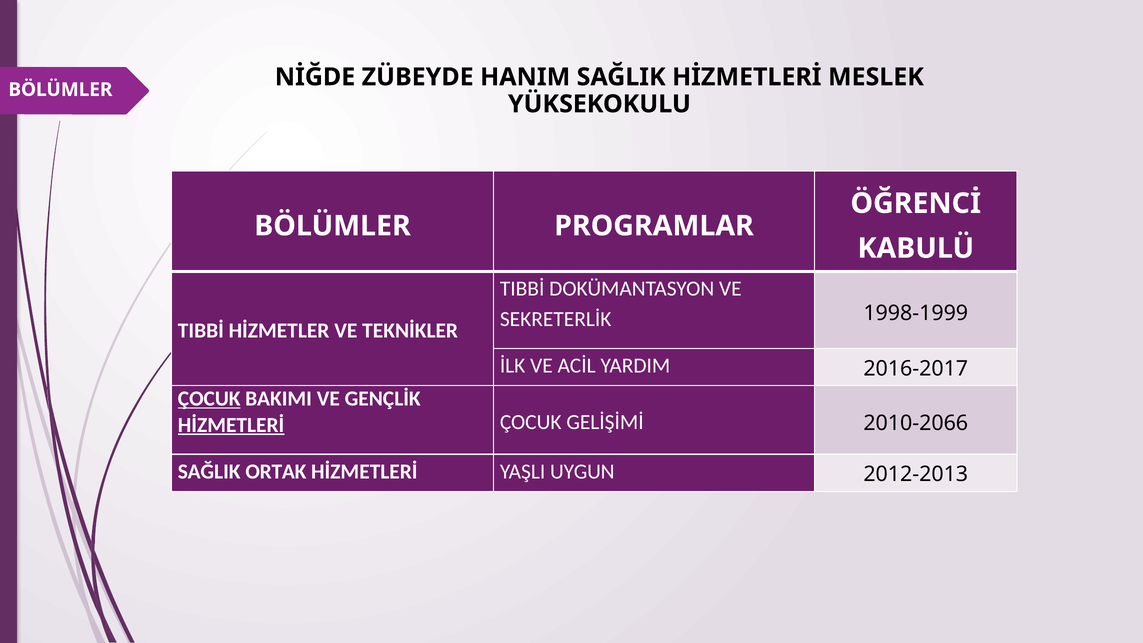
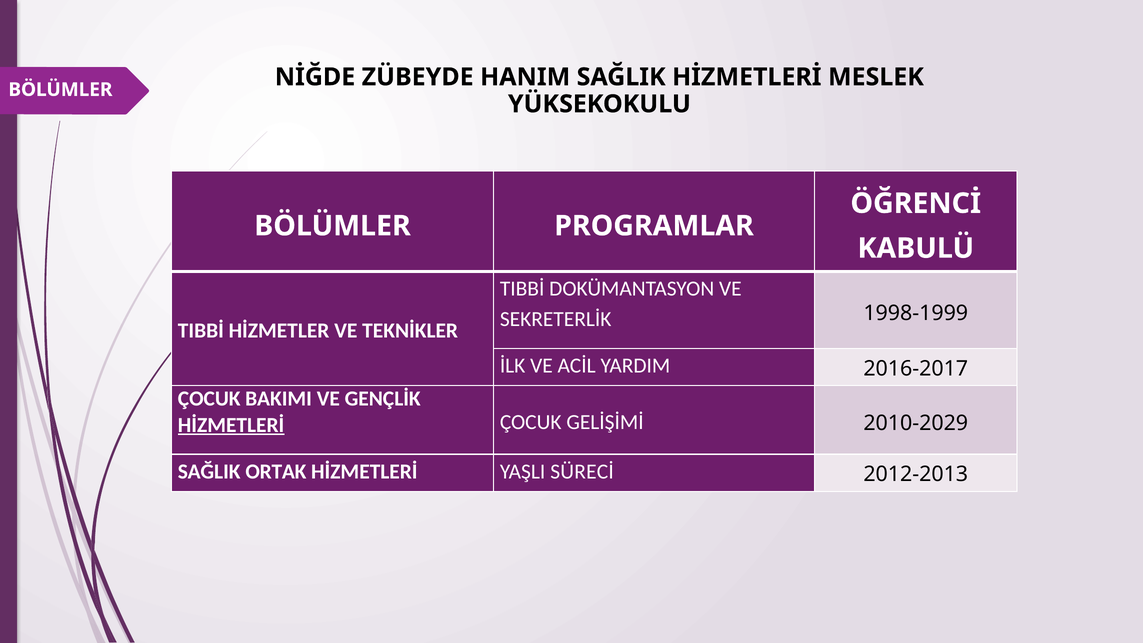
ÇOCUK at (209, 399) underline: present -> none
2010-2066: 2010-2066 -> 2010-2029
UYGUN: UYGUN -> SÜRECİ
